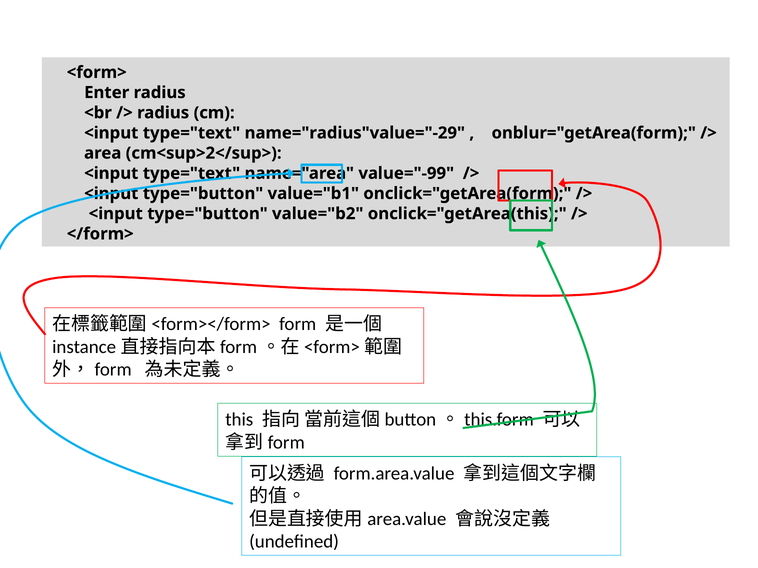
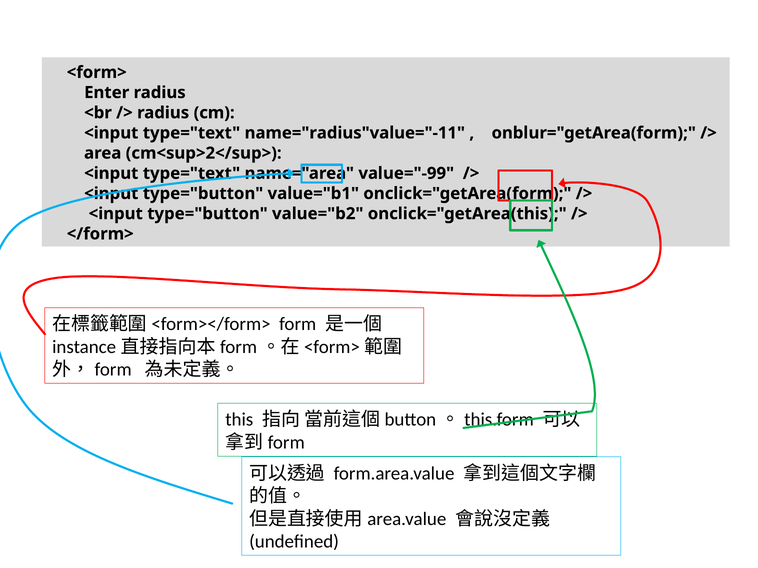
name="radius"value="-29: name="radius"value="-29 -> name="radius"value="-11
